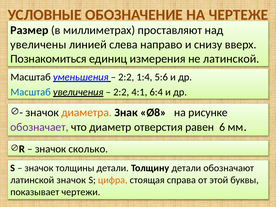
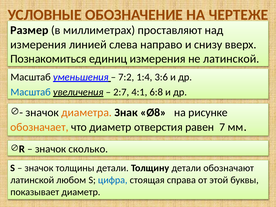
увеличены at (38, 45): увеличены -> измерения
2:2 at (126, 77): 2:2 -> 7:2
5:6: 5:6 -> 3:6
2:2 at (121, 92): 2:2 -> 2:7
6:4: 6:4 -> 6:8
обозначает colour: purple -> orange
6: 6 -> 7
латинской значок: значок -> любом
цифра colour: orange -> blue
показывает чертежи: чертежи -> диаметр
